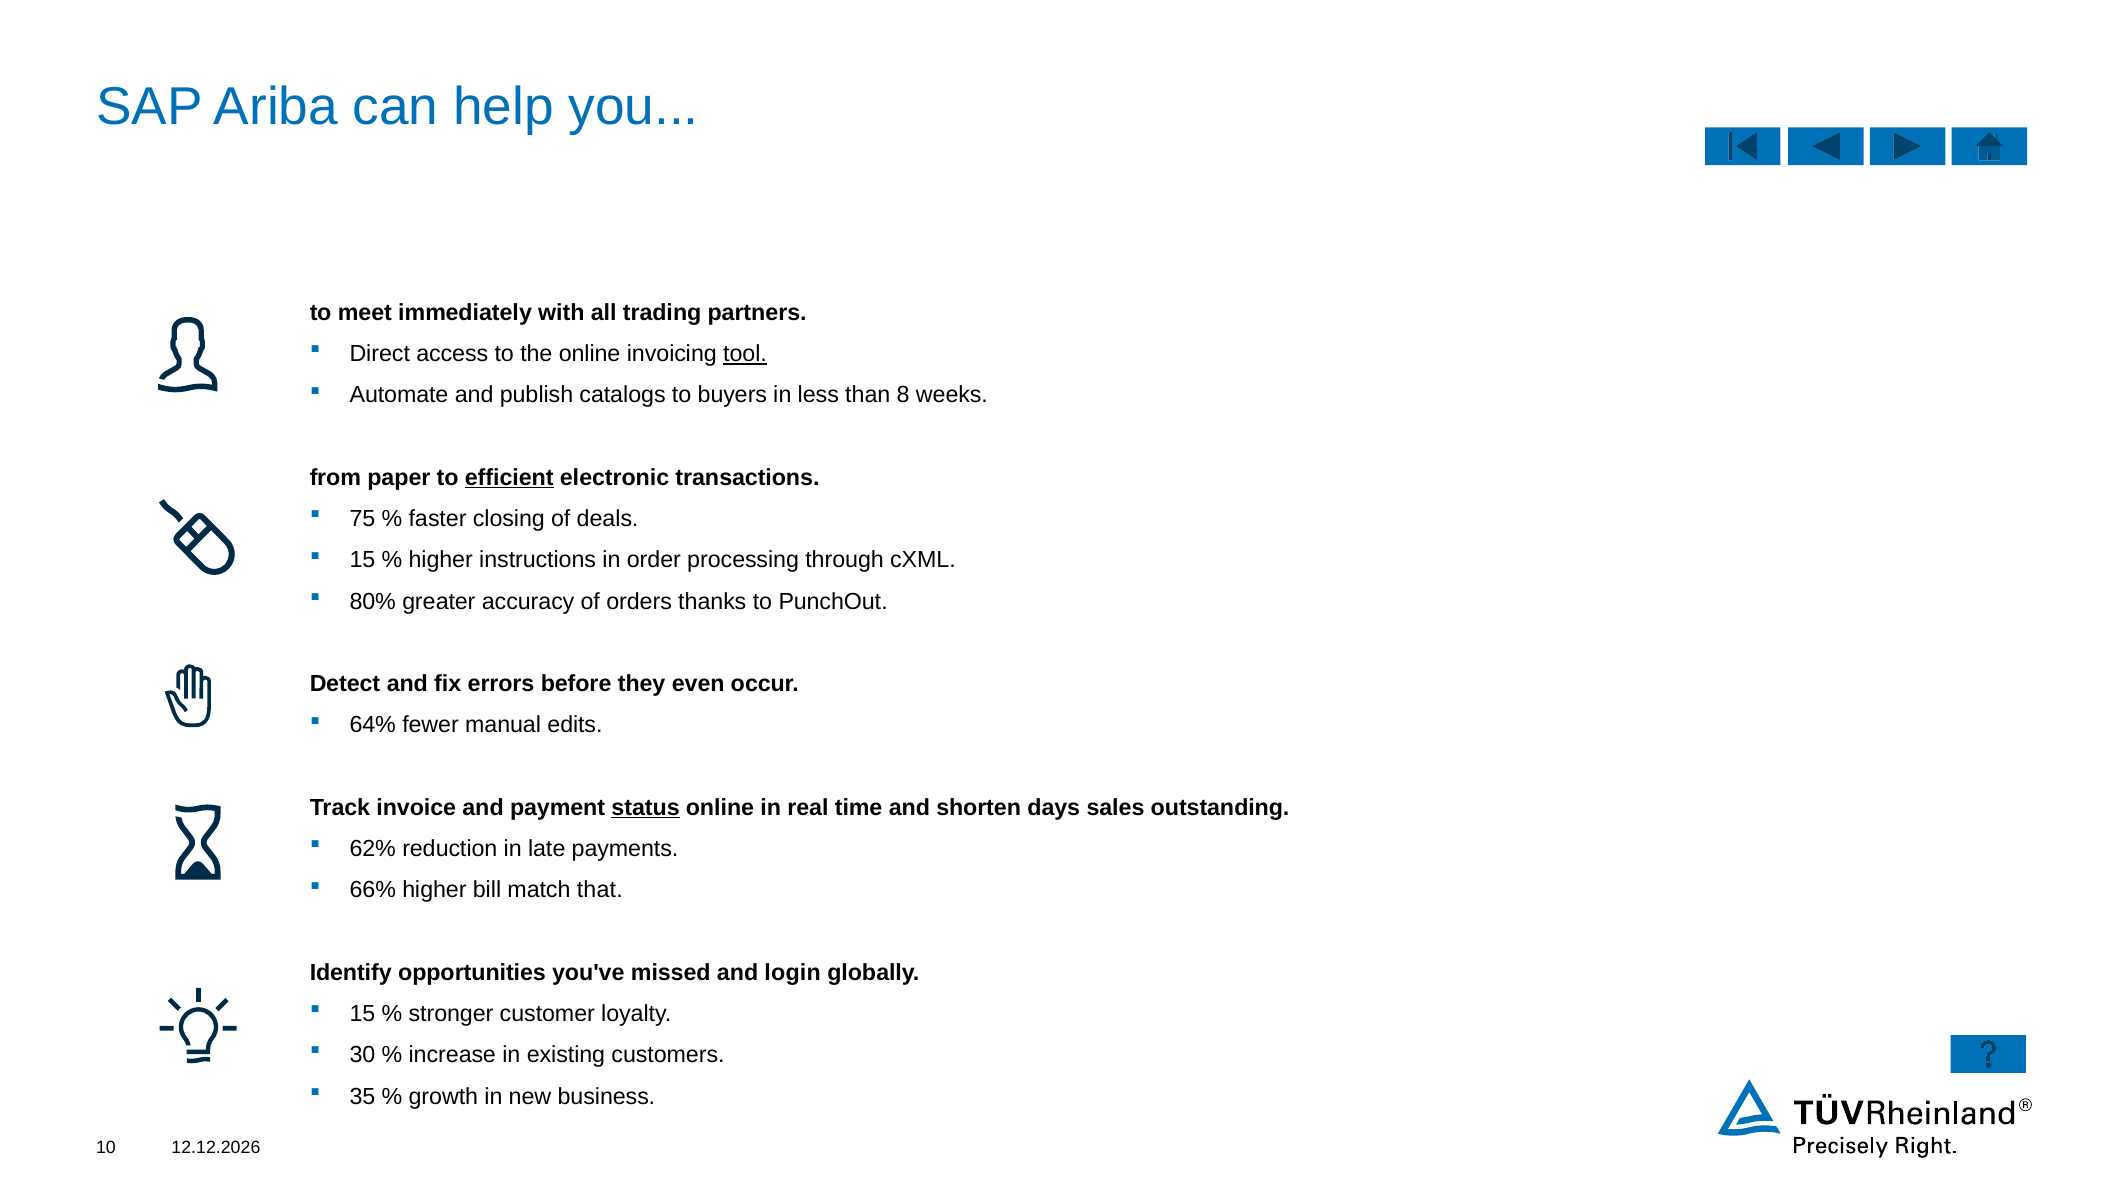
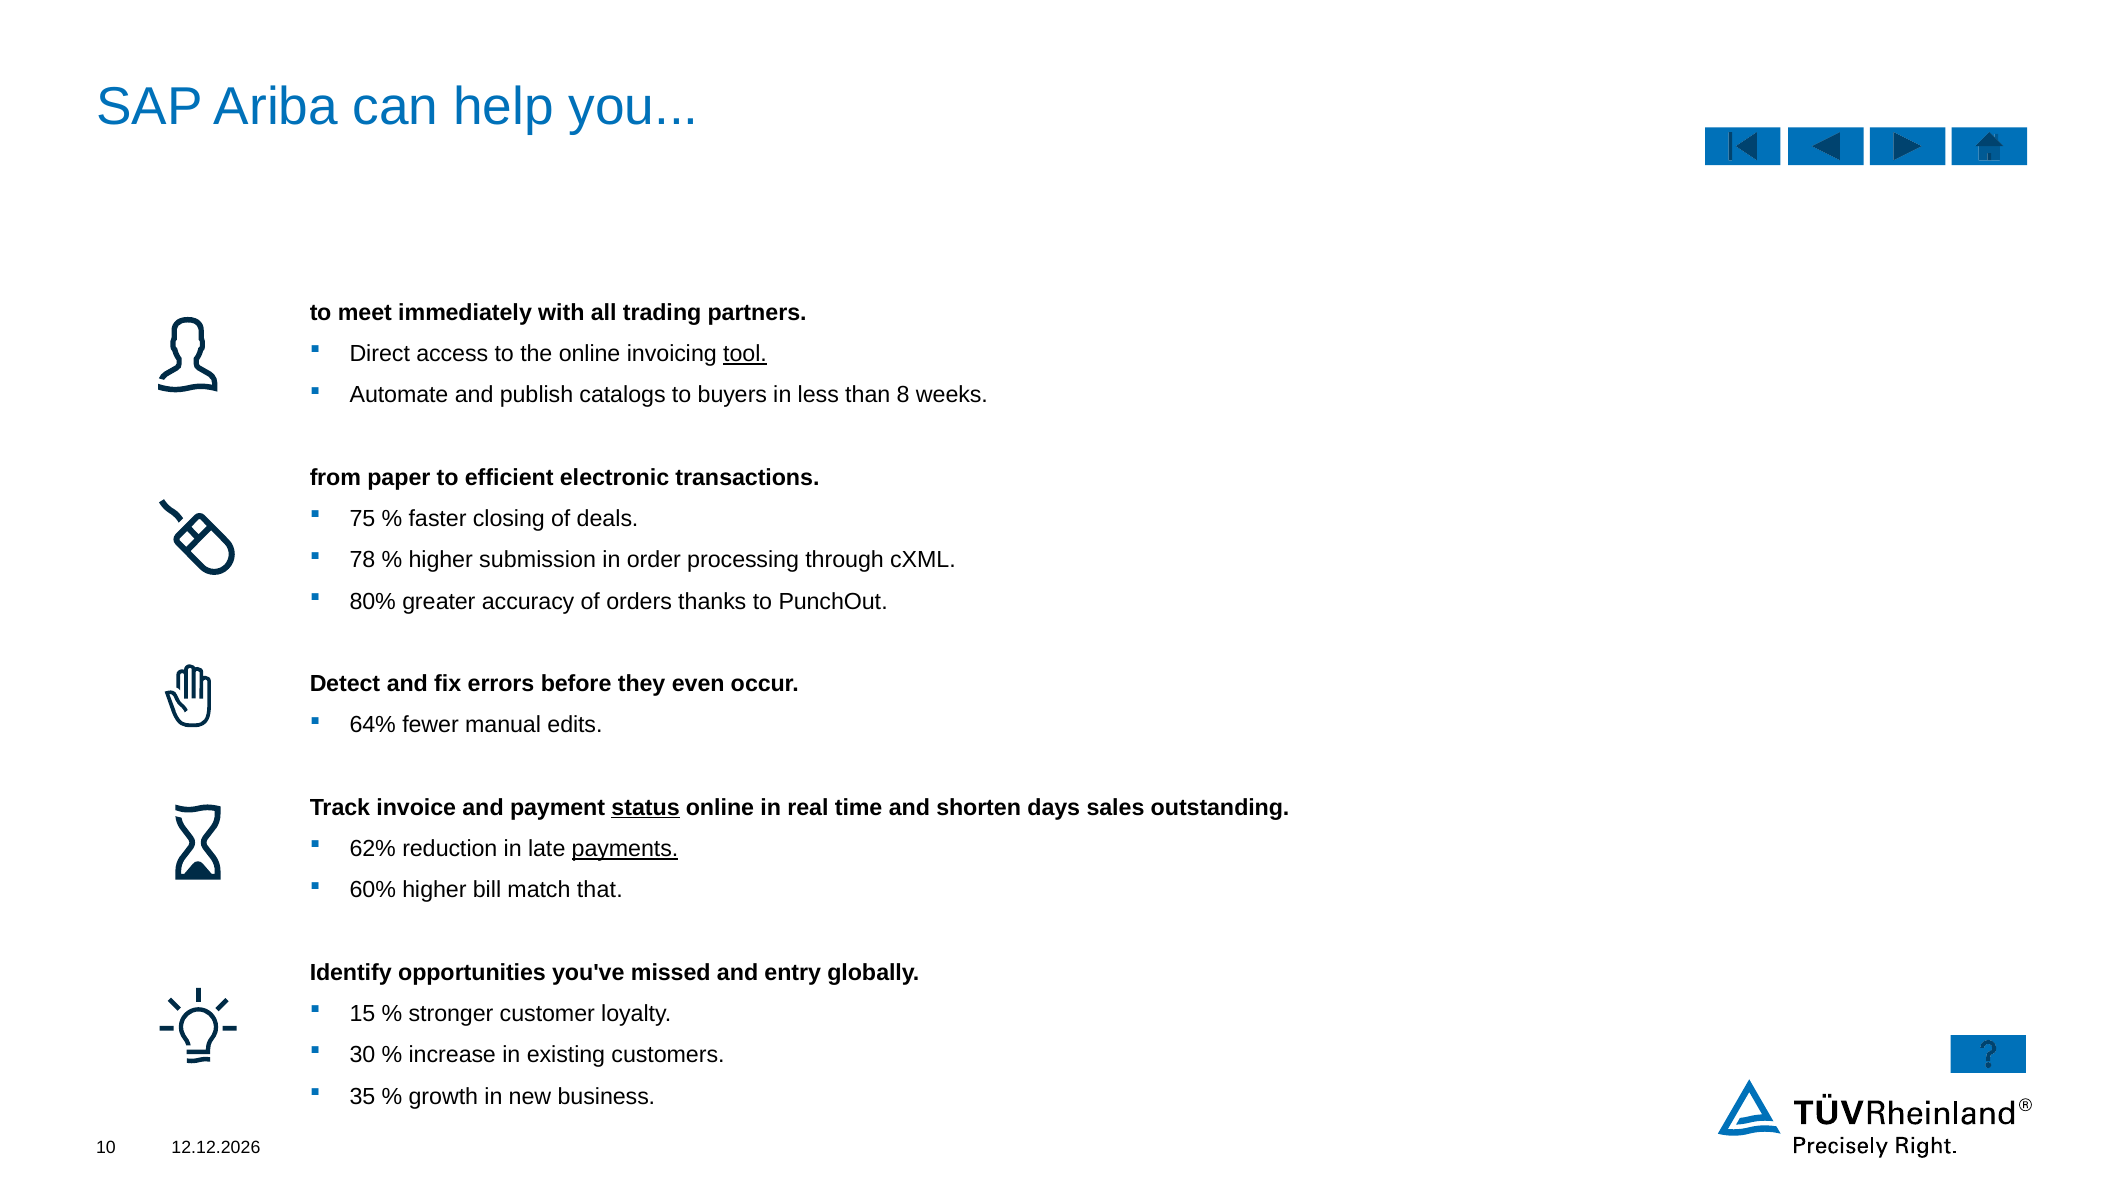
efficient underline: present -> none
15 at (363, 560): 15 -> 78
instructions: instructions -> submission
payments underline: none -> present
66%: 66% -> 60%
login: login -> entry
